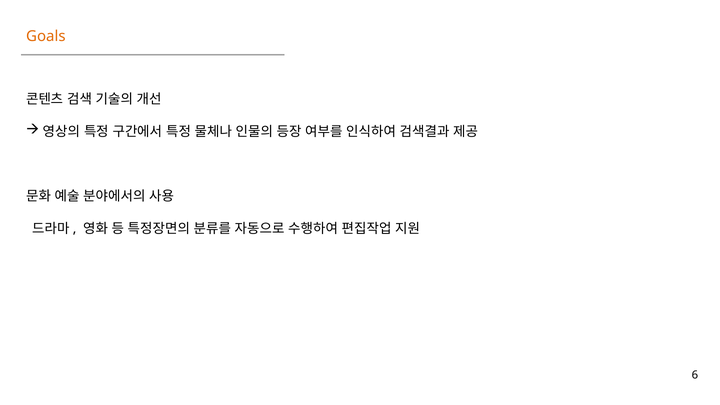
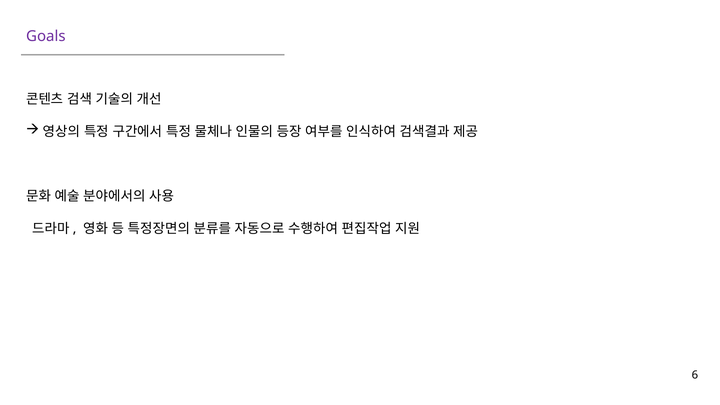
Goals colour: orange -> purple
